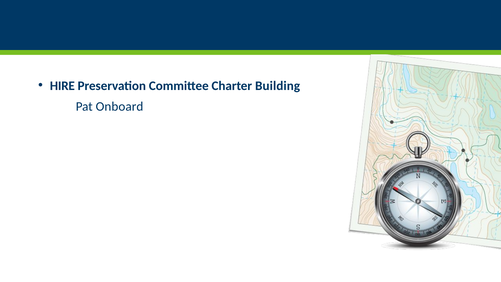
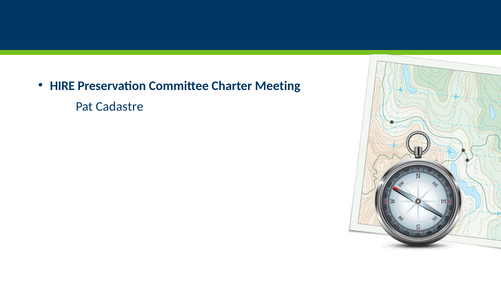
Building: Building -> Meeting
Onboard: Onboard -> Cadastre
